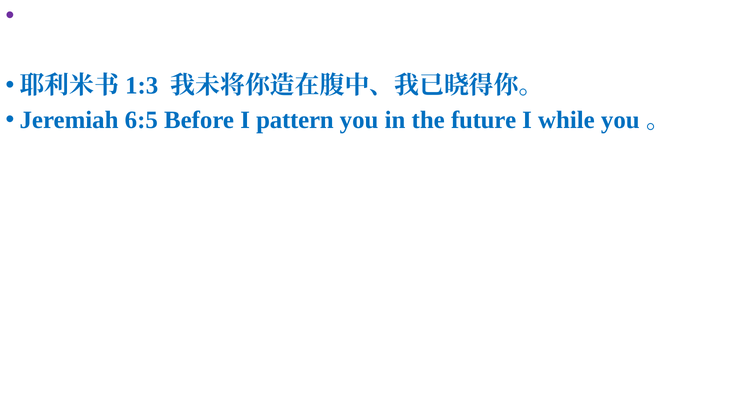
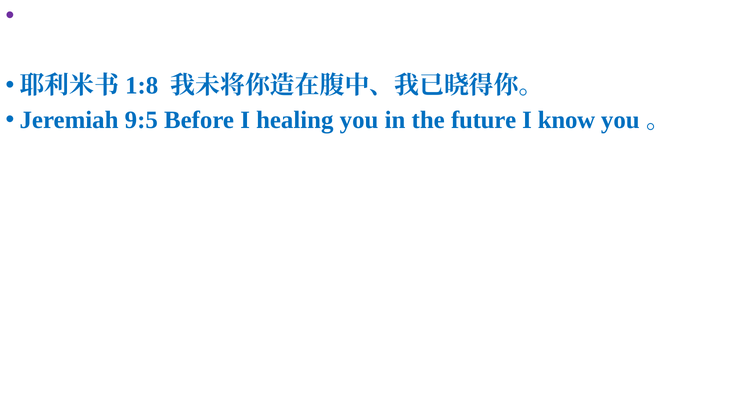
1:3: 1:3 -> 1:8
6:5: 6:5 -> 9:5
pattern: pattern -> healing
while: while -> know
